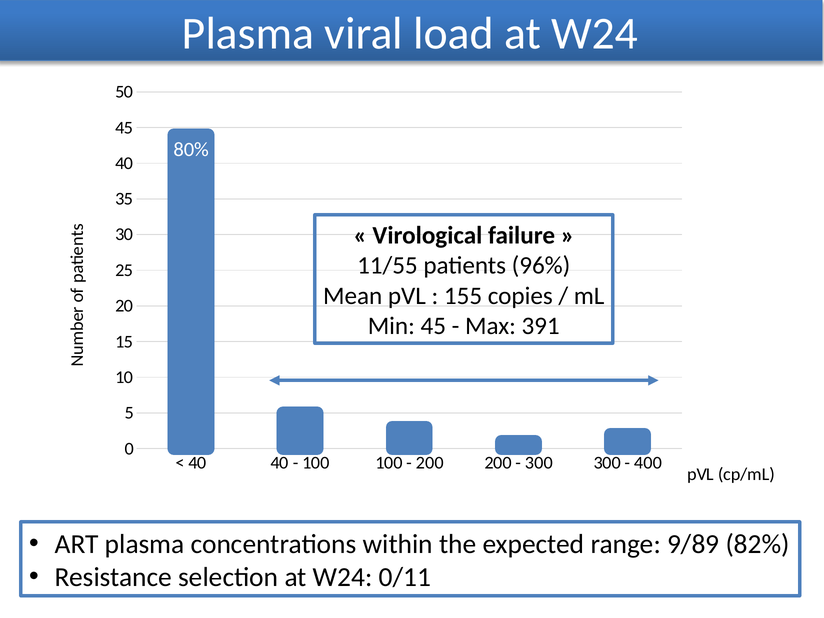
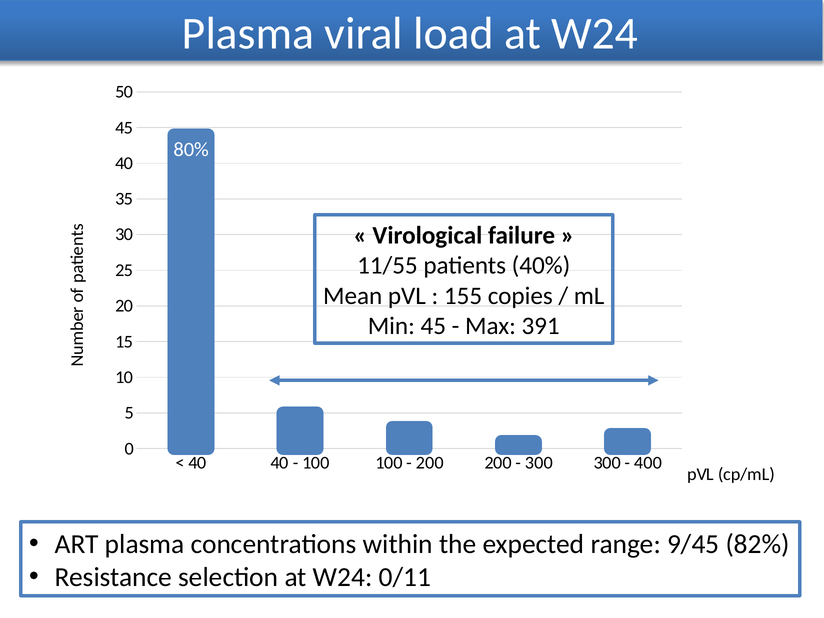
96%: 96% -> 40%
9/89: 9/89 -> 9/45
